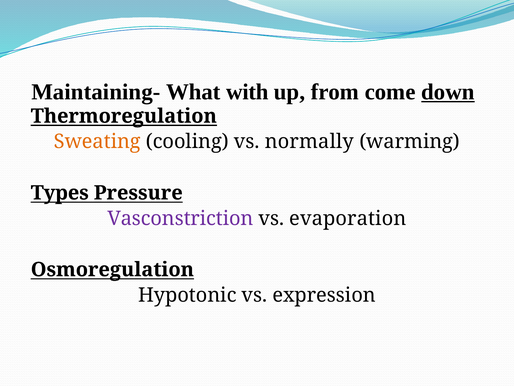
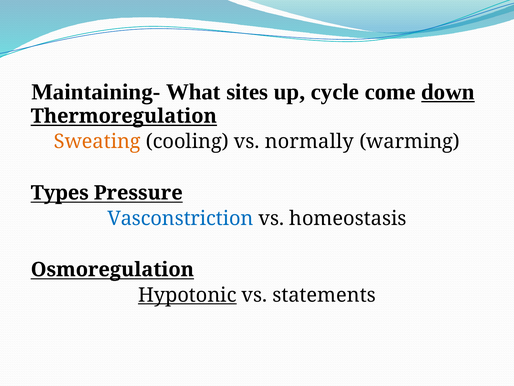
with: with -> sites
from: from -> cycle
Vasconstriction colour: purple -> blue
evaporation: evaporation -> homeostasis
Hypotonic underline: none -> present
expression: expression -> statements
